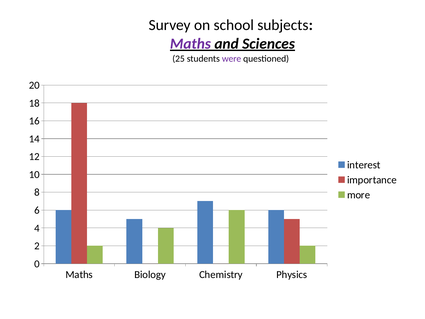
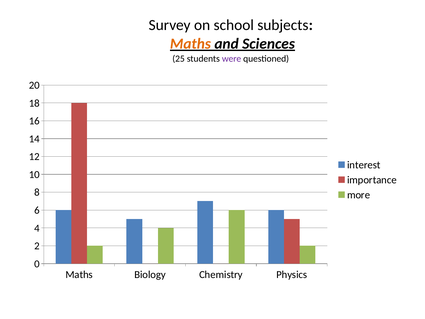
Maths at (190, 44) colour: purple -> orange
